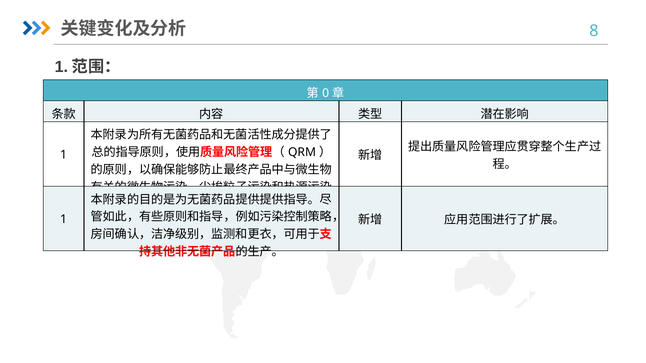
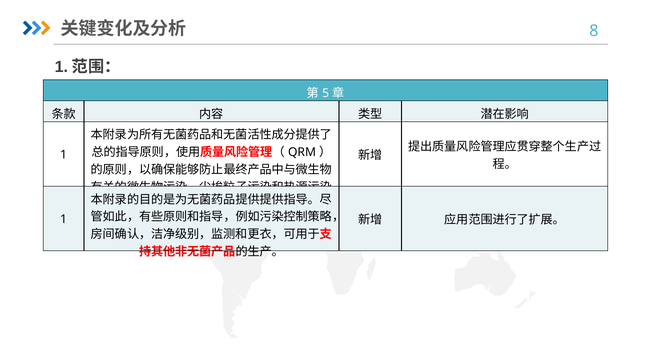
0: 0 -> 5
